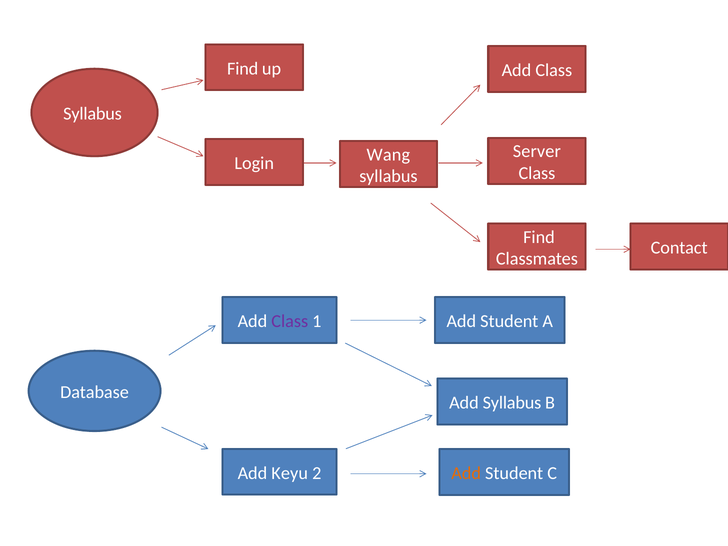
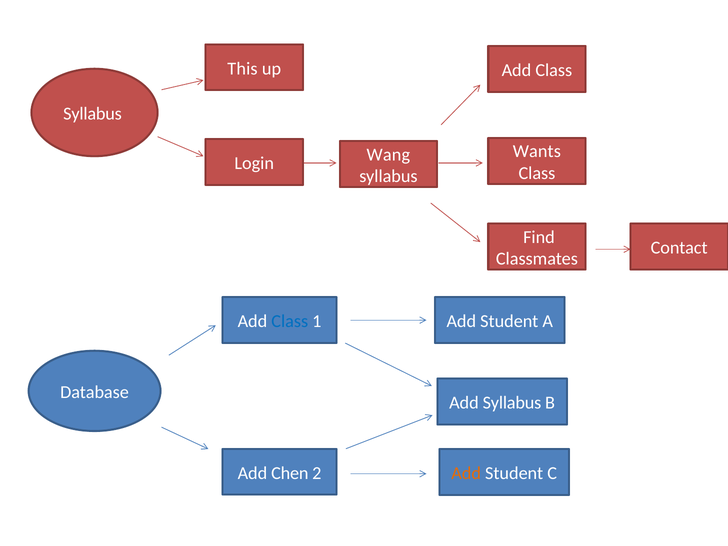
Find at (243, 69): Find -> This
Server: Server -> Wants
Class at (290, 321) colour: purple -> blue
Keyu: Keyu -> Chen
